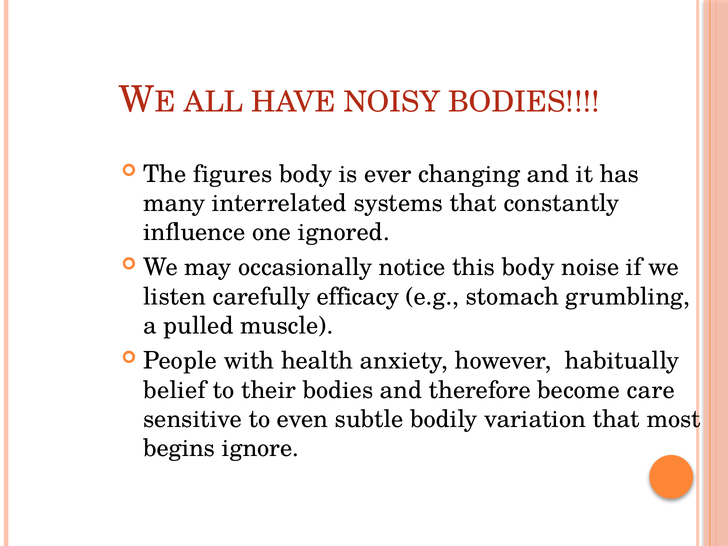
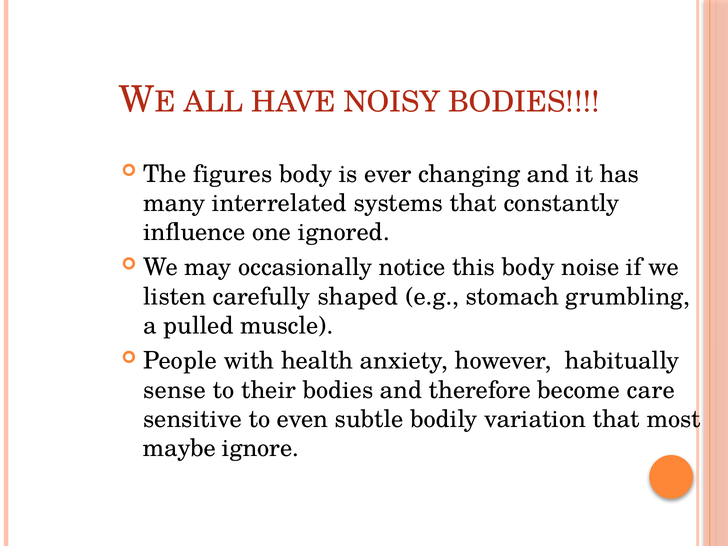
efficacy: efficacy -> shaped
belief: belief -> sense
begins: begins -> maybe
